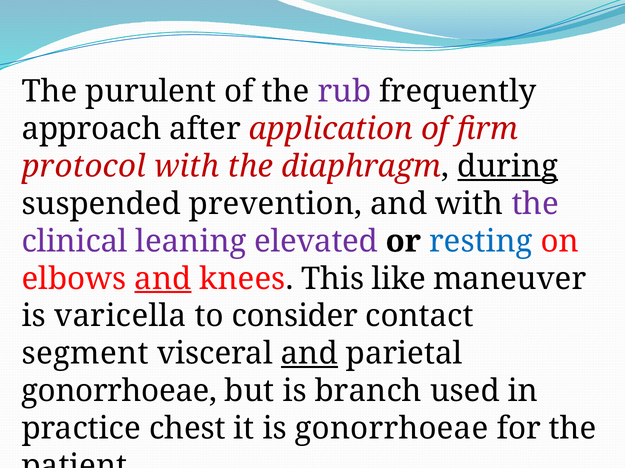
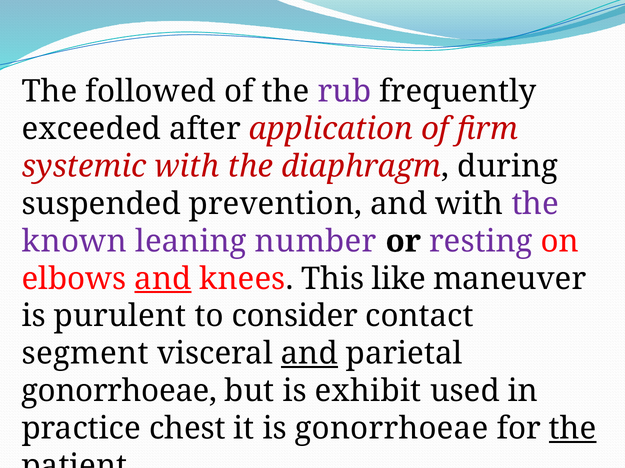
purulent: purulent -> followed
approach: approach -> exceeded
protocol: protocol -> systemic
during underline: present -> none
clinical: clinical -> known
elevated: elevated -> number
resting colour: blue -> purple
varicella: varicella -> purulent
branch: branch -> exhibit
the at (573, 429) underline: none -> present
